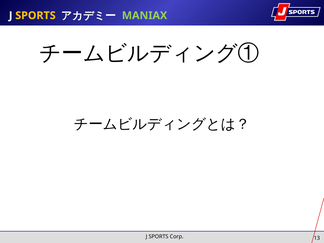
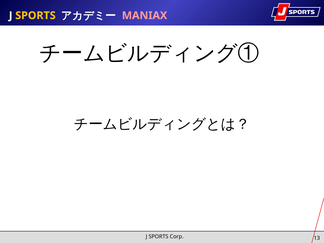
MANIAX colour: light green -> pink
